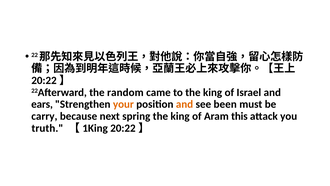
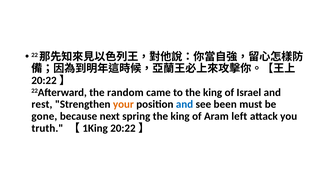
ears: ears -> rest
and at (185, 104) colour: orange -> blue
carry: carry -> gone
this: this -> left
